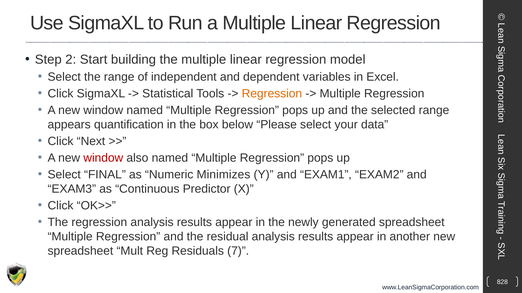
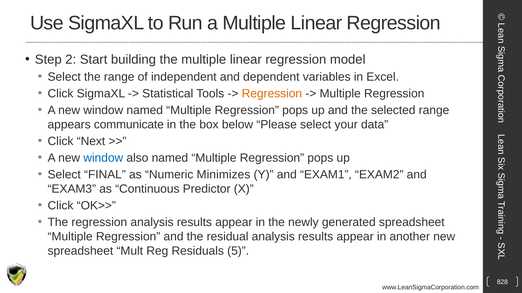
quantification: quantification -> communicate
window at (103, 158) colour: red -> blue
7: 7 -> 5
